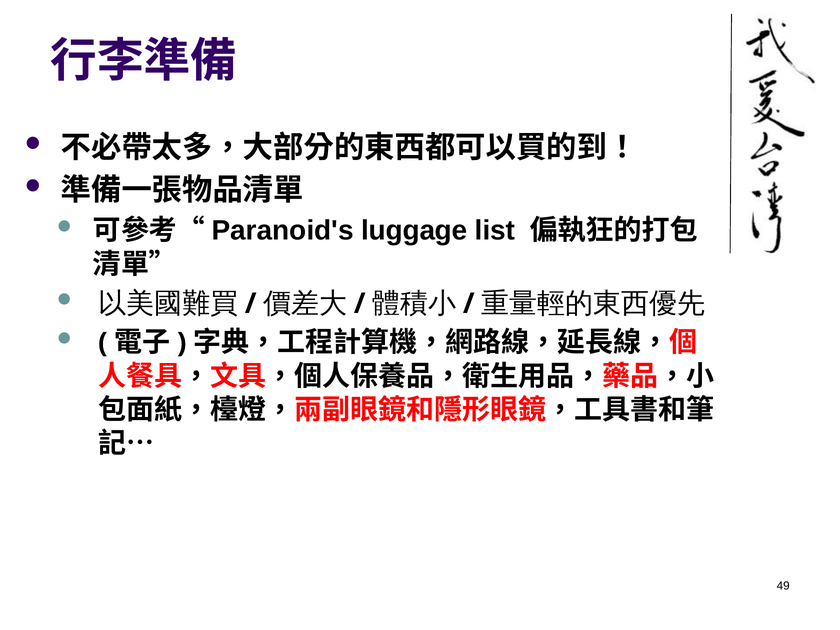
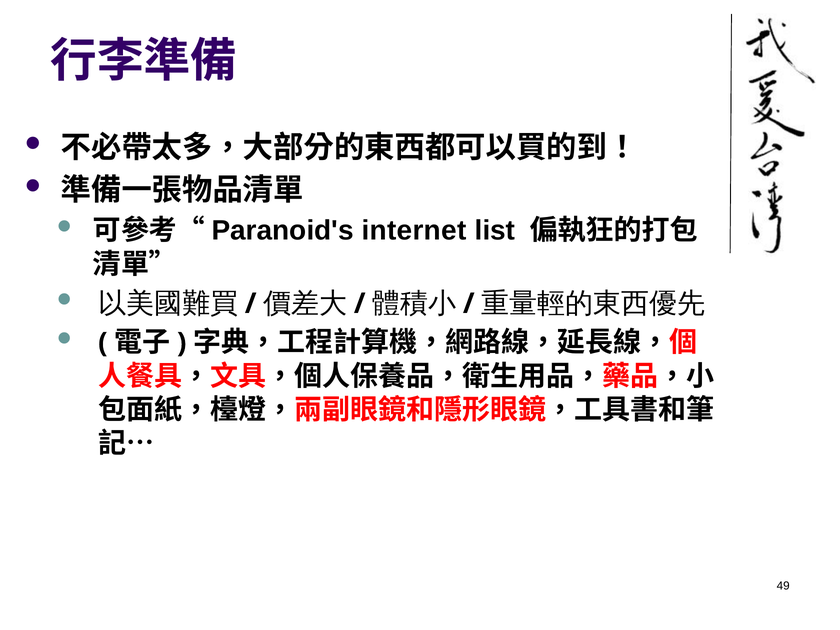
luggage: luggage -> internet
